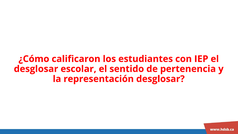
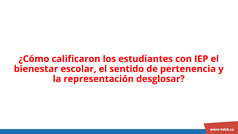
desglosar at (36, 69): desglosar -> bienestar
